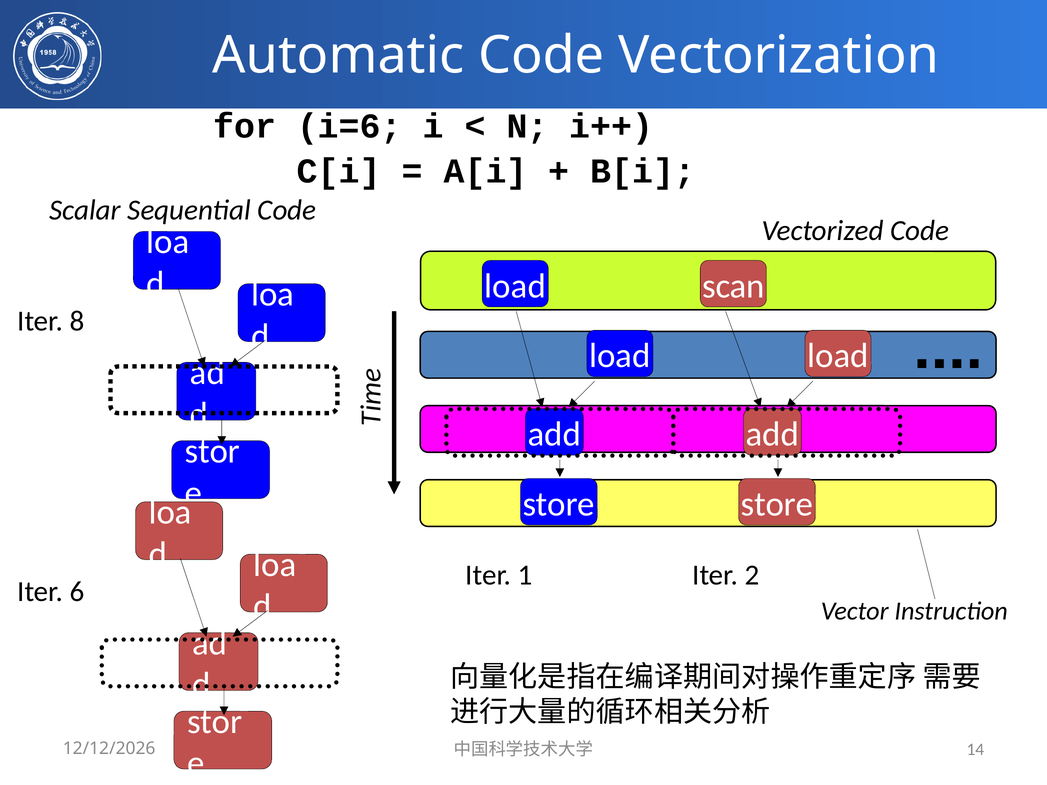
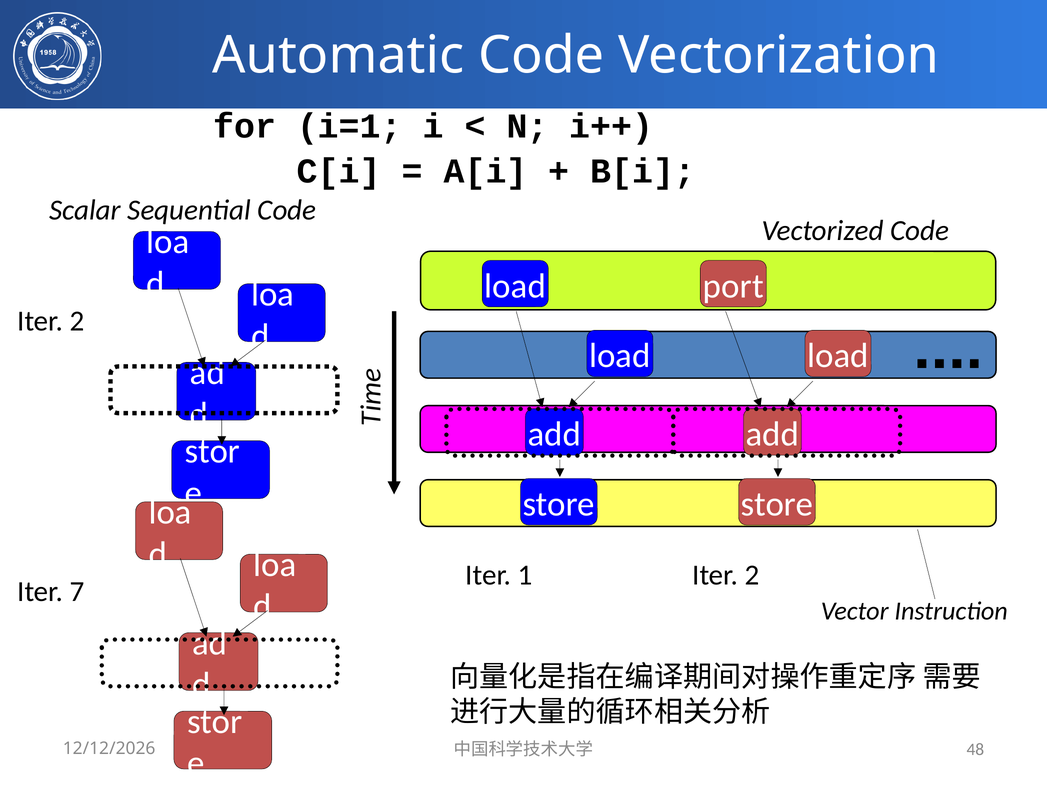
i=6: i=6 -> i=1
scan: scan -> port
8 at (77, 321): 8 -> 2
6: 6 -> 7
14: 14 -> 48
